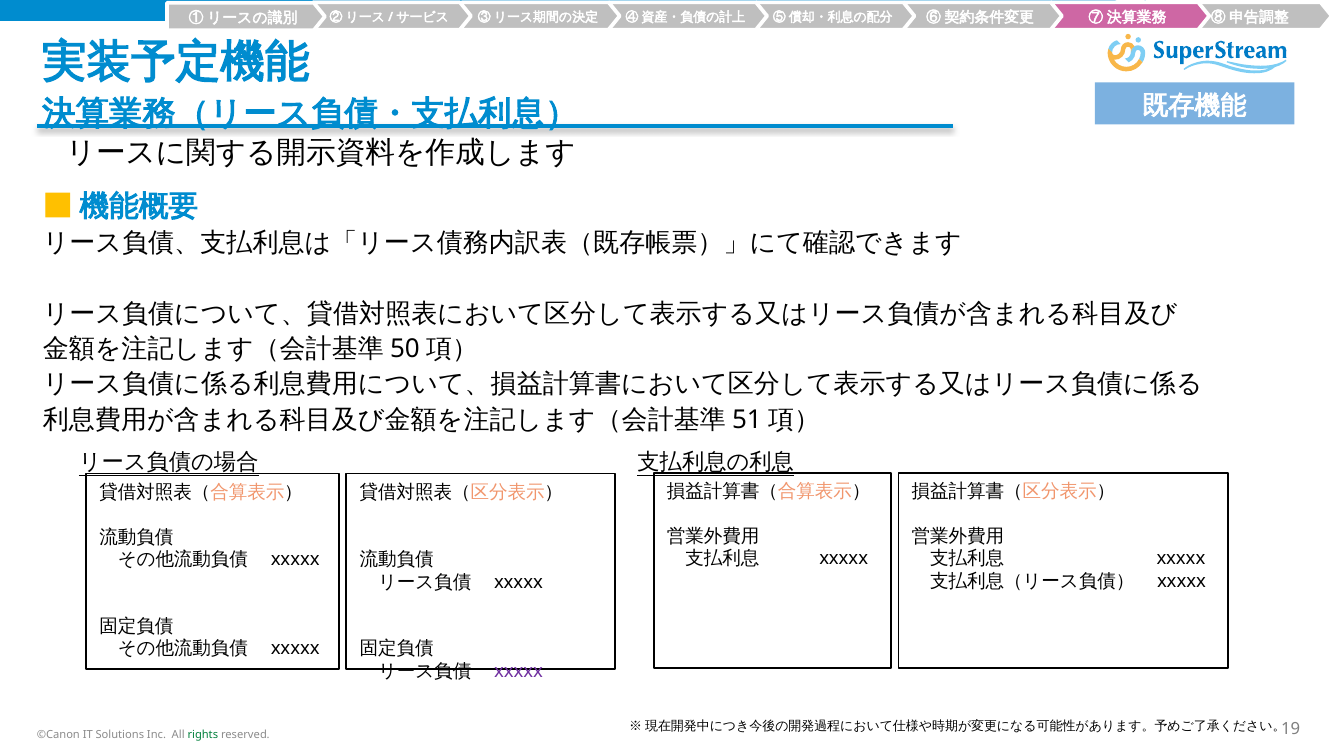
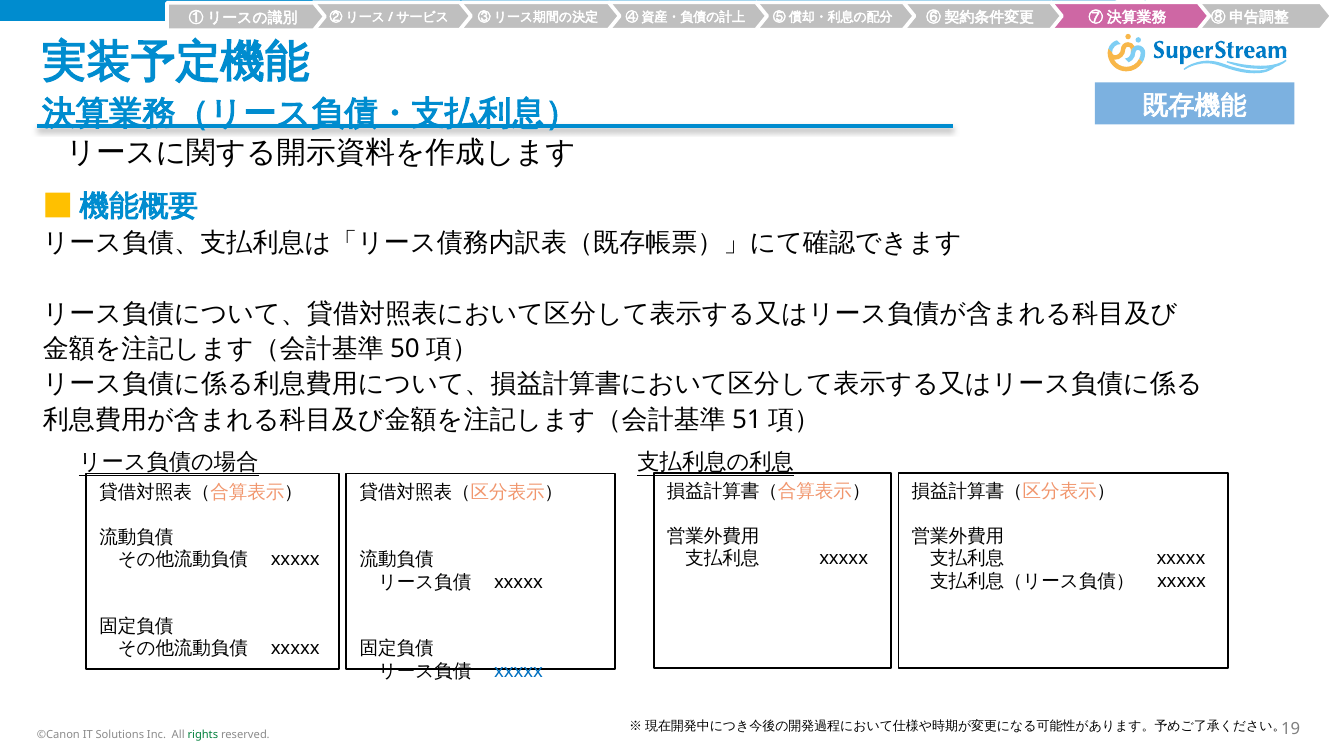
xxxxx at (519, 671) colour: purple -> blue
